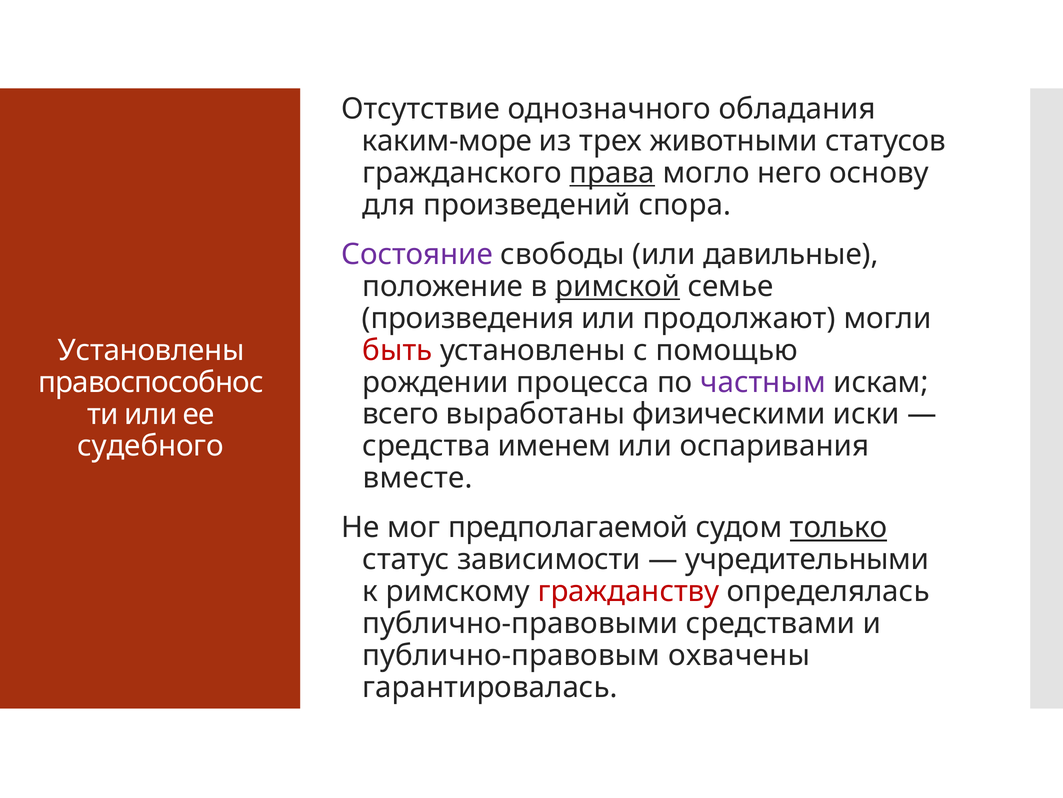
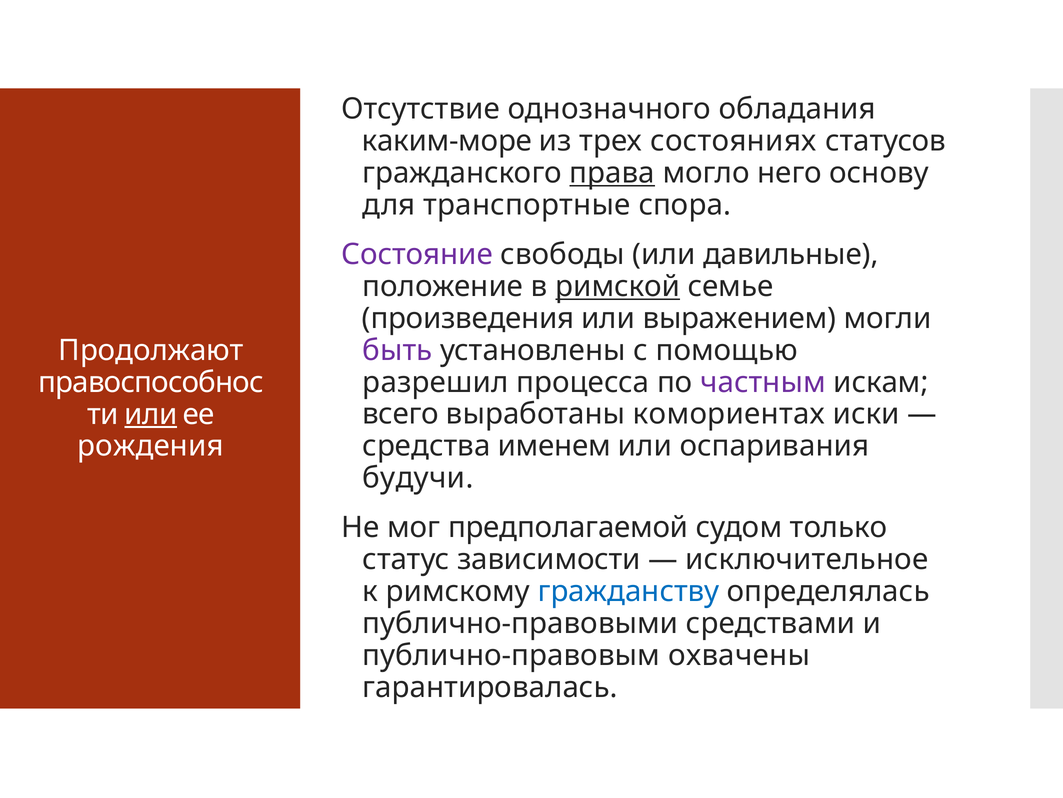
животными: животными -> состояниях
произведений: произведений -> транспортные
продолжают: продолжают -> выражением
Установлены at (151, 350): Установлены -> Продолжают
быть colour: red -> purple
рождении: рождении -> разрешил
или at (151, 414) underline: none -> present
физическими: физическими -> комориентах
судебного: судебного -> рождения
вместе: вместе -> будучи
только underline: present -> none
учредительными: учредительными -> исключительное
гражданству colour: red -> blue
